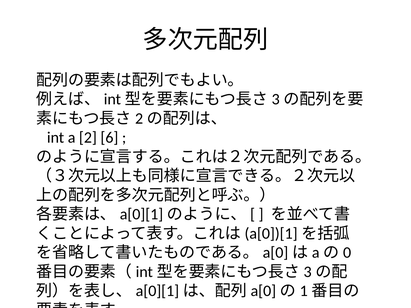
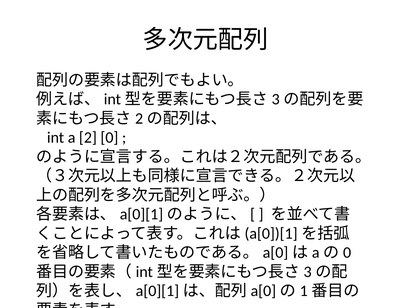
6: 6 -> 0
